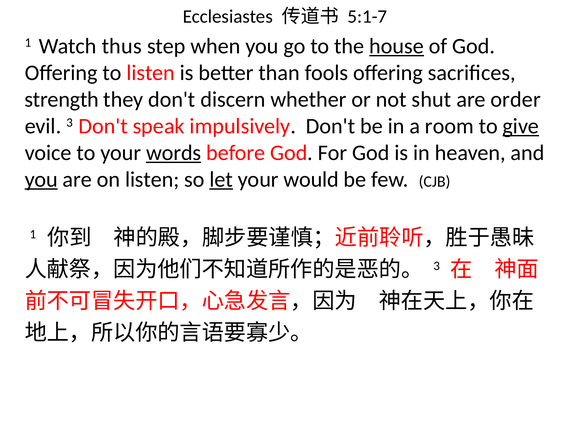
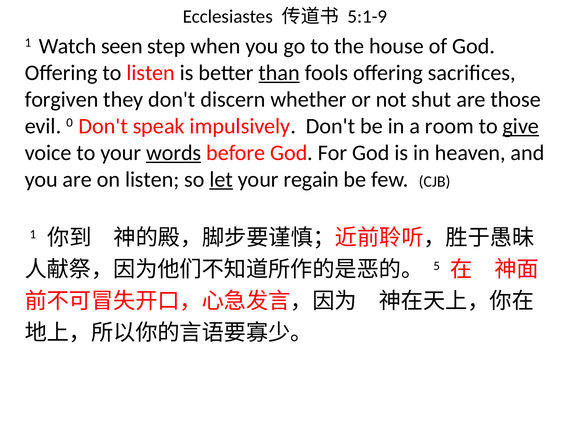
5:1-7: 5:1-7 -> 5:1-9
thus: thus -> seen
house underline: present -> none
than underline: none -> present
strength: strength -> forgiven
order: order -> those
evil 3: 3 -> 0
you at (41, 179) underline: present -> none
would: would -> regain
3 at (437, 266): 3 -> 5
